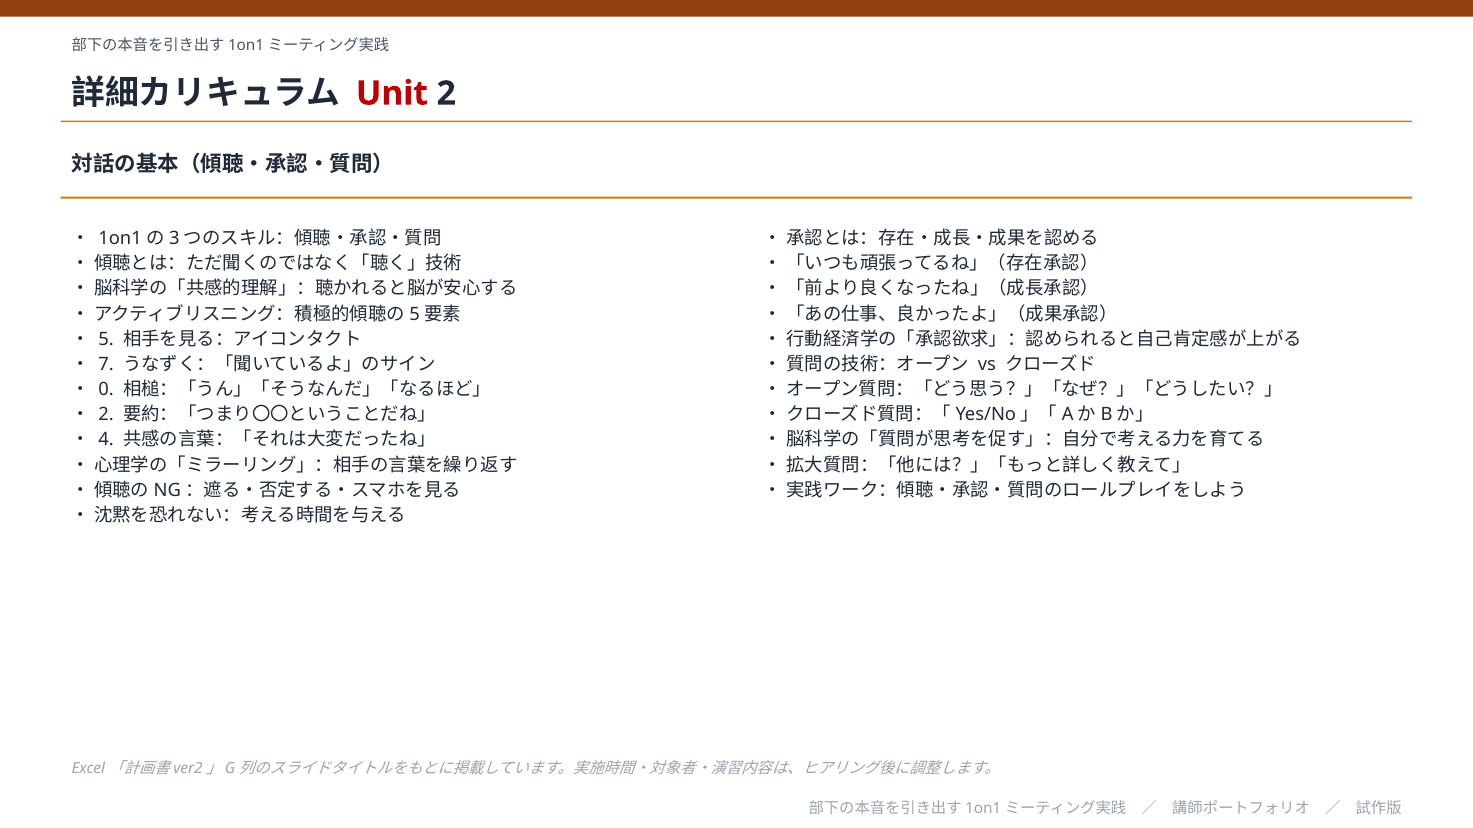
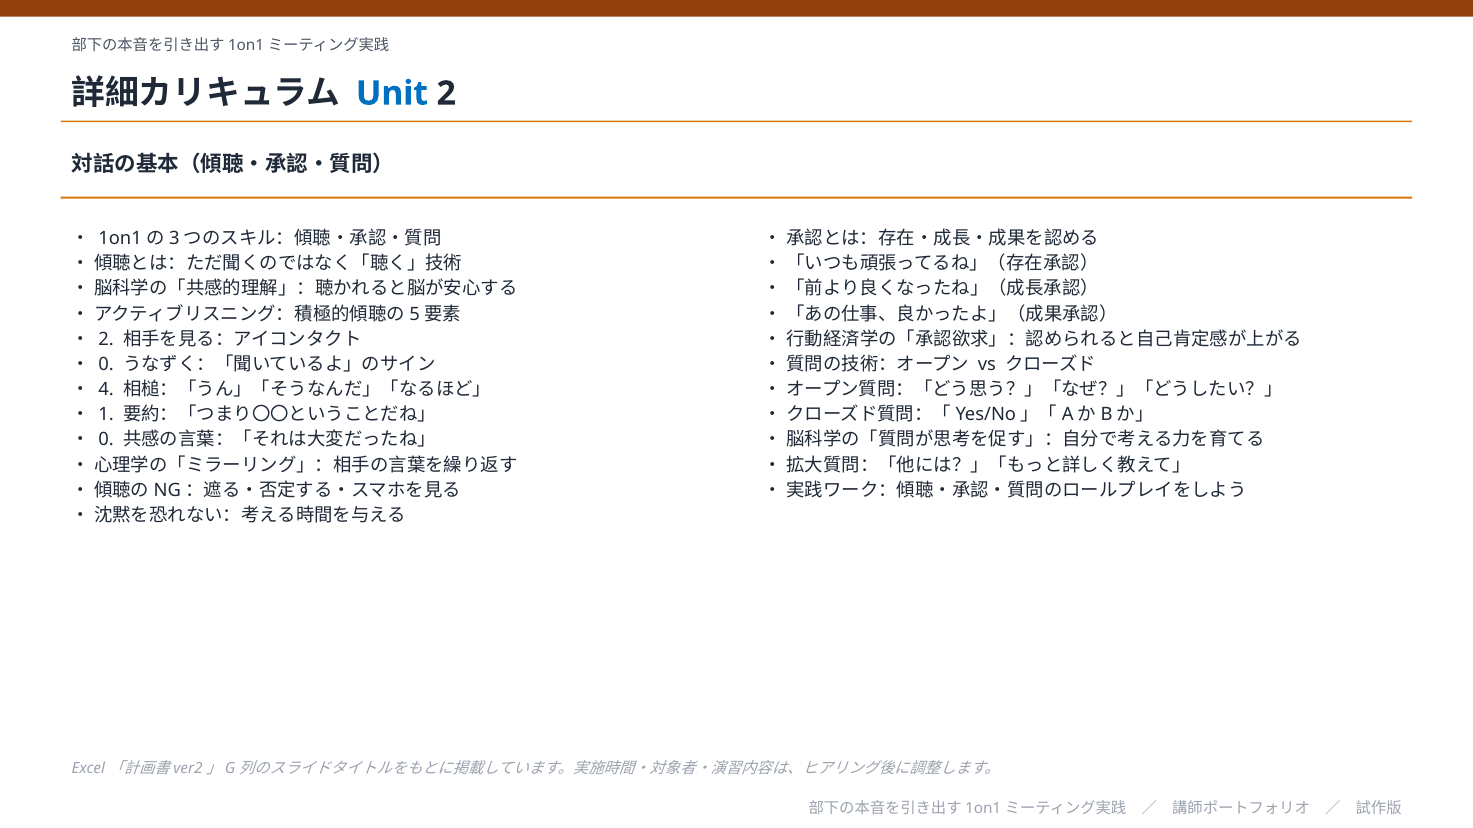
Unit colour: red -> blue
5 at (106, 339): 5 -> 2
7 at (106, 365): 7 -> 0
0: 0 -> 4
2 at (106, 415): 2 -> 1
4 at (106, 440): 4 -> 0
